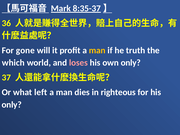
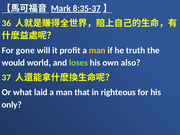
which: which -> would
loses colour: pink -> light green
own only: only -> also
left: left -> laid
dies: dies -> that
